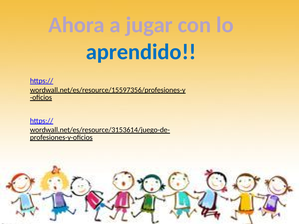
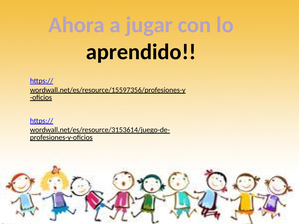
aprendido colour: blue -> black
